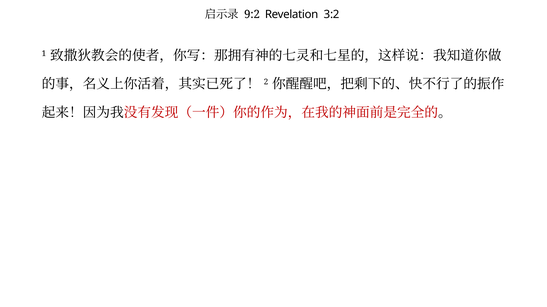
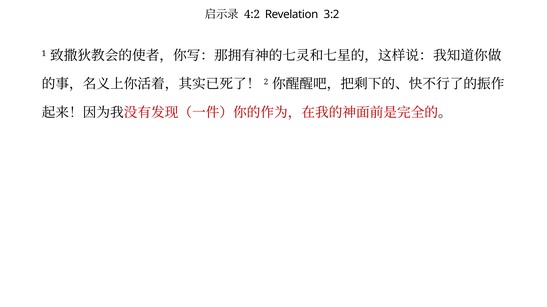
9:2: 9:2 -> 4:2
